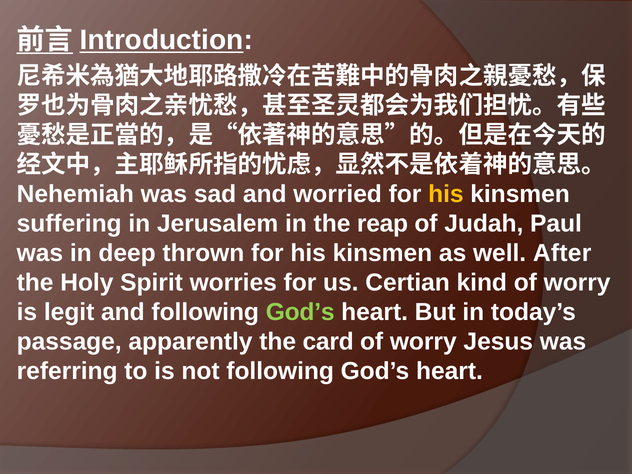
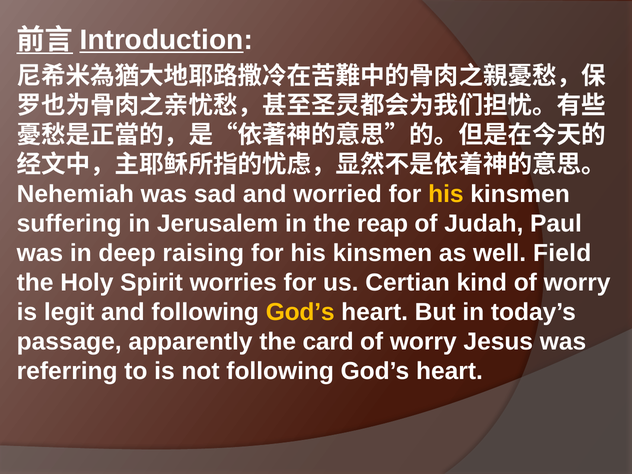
thrown: thrown -> raising
After: After -> Field
God’s at (300, 312) colour: light green -> yellow
